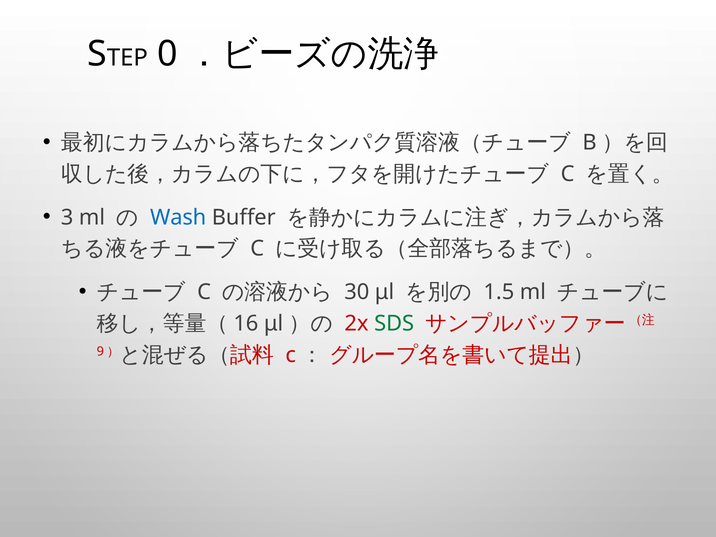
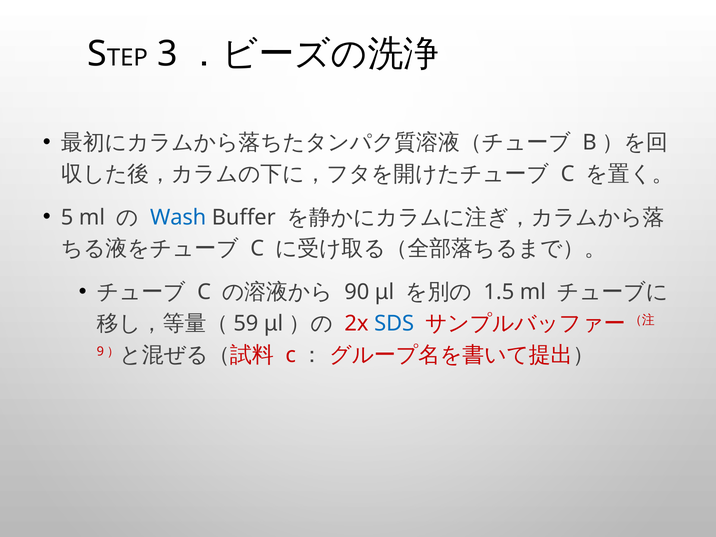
0: 0 -> 3
3: 3 -> 5
30: 30 -> 90
16: 16 -> 59
SDS colour: green -> blue
